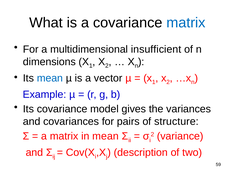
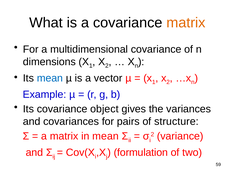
matrix at (186, 23) colour: blue -> orange
multidimensional insufficient: insufficient -> covariance
model: model -> object
description: description -> formulation
